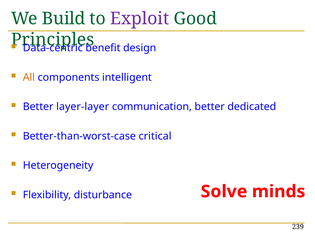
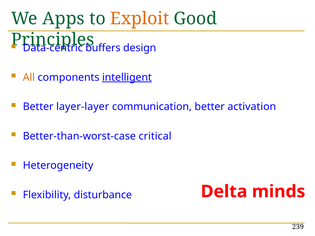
Build: Build -> Apps
Exploit colour: purple -> orange
benefit: benefit -> buffers
intelligent underline: none -> present
dedicated: dedicated -> activation
Solve: Solve -> Delta
